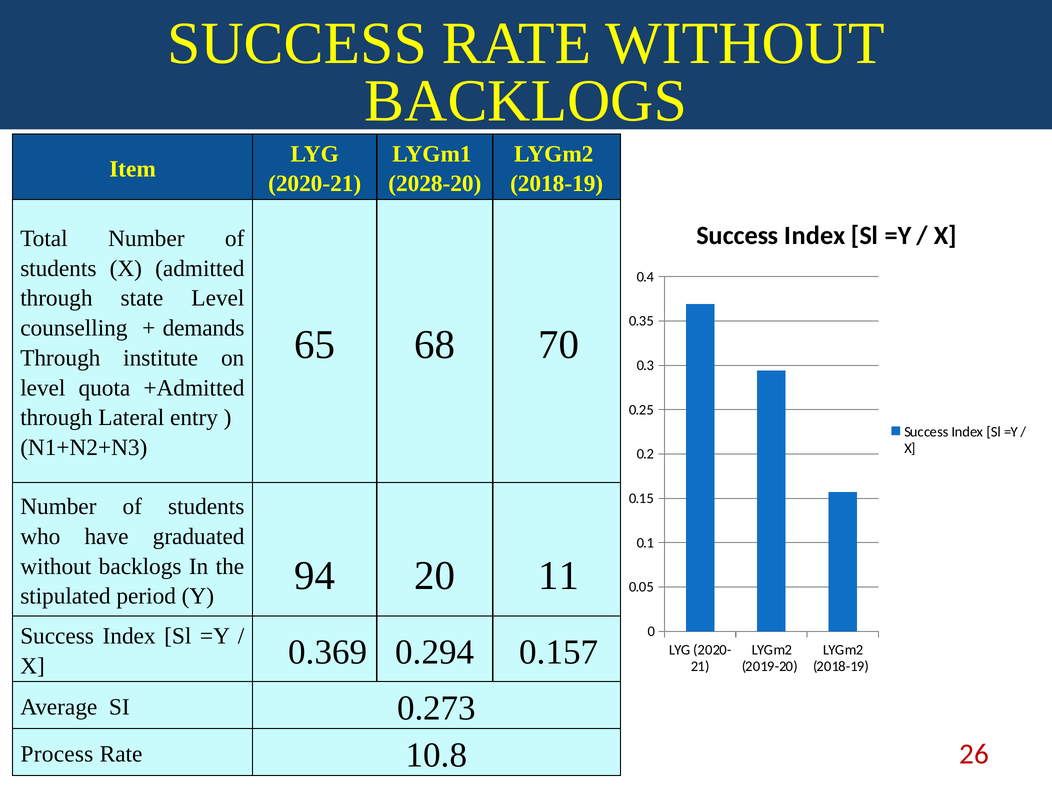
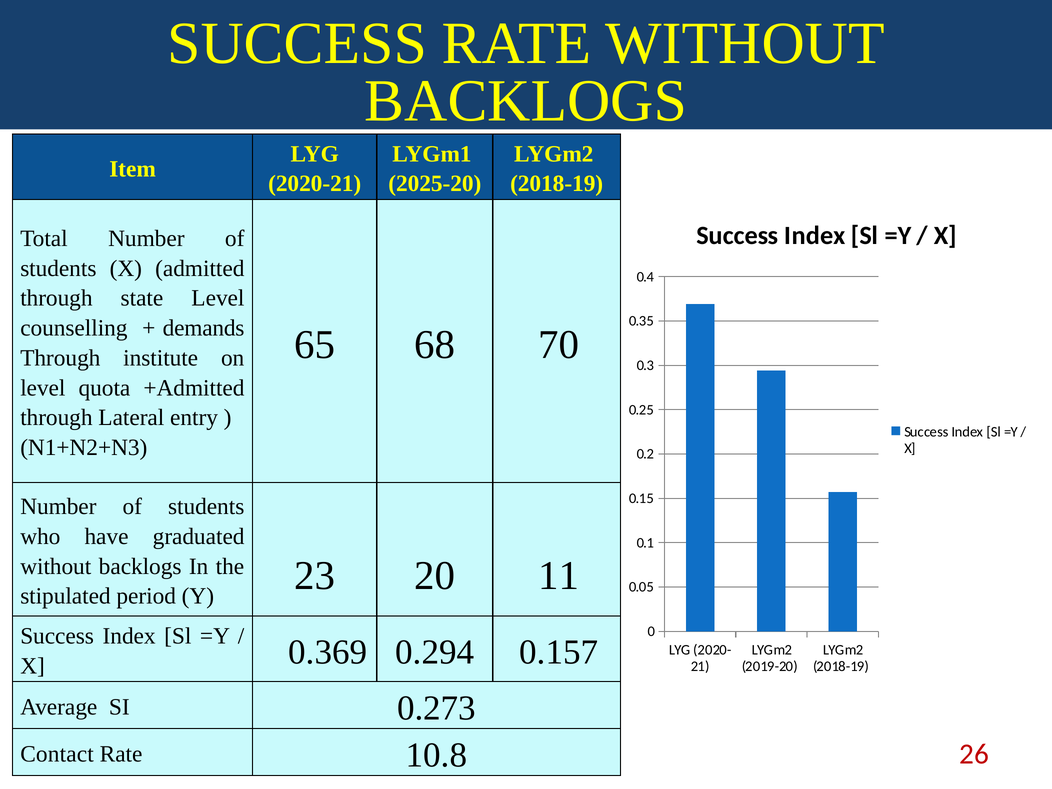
2028-20: 2028-20 -> 2025-20
94: 94 -> 23
Process: Process -> Contact
